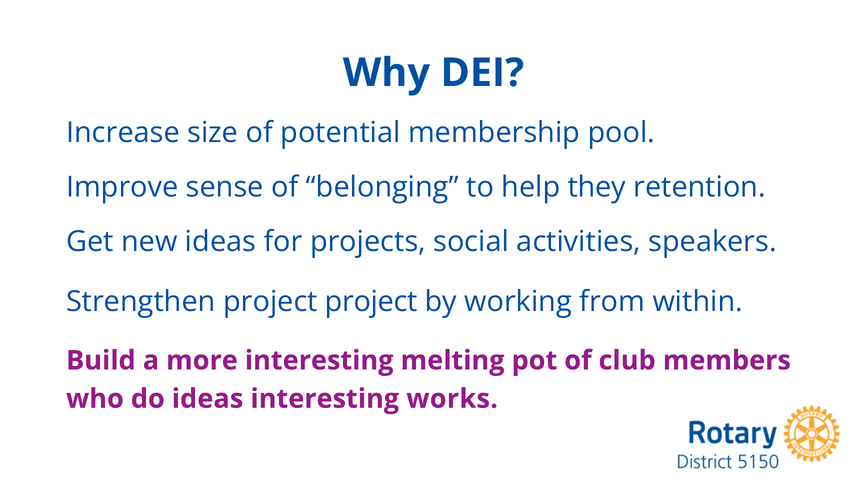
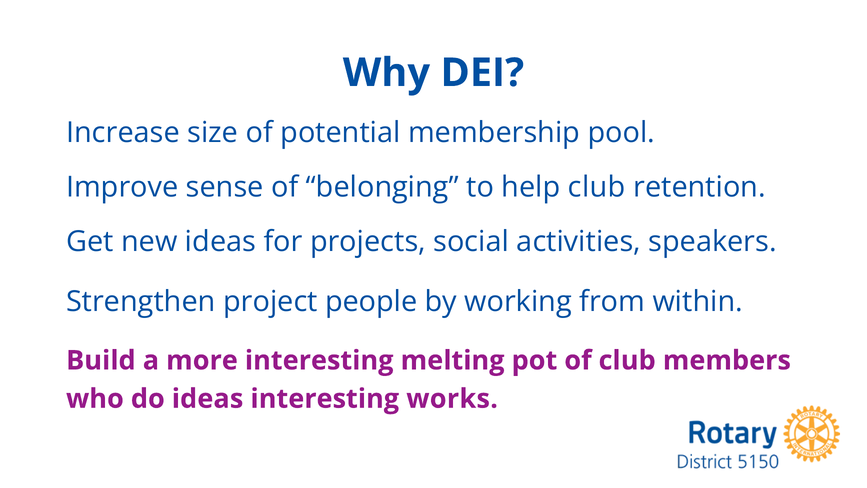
help they: they -> club
project project: project -> people
